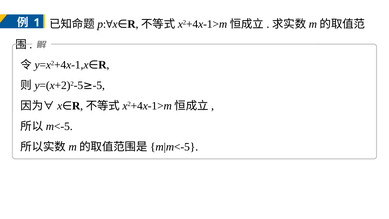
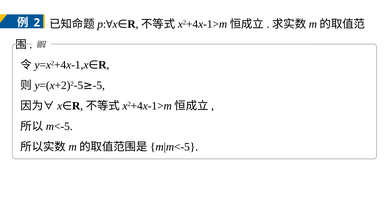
1: 1 -> 2
